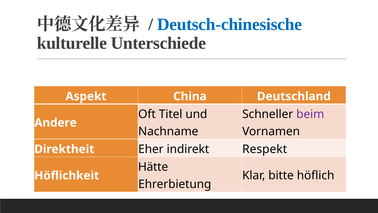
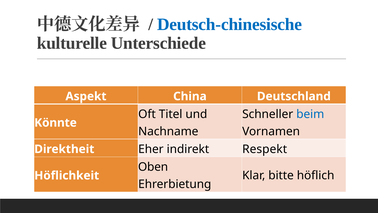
beim colour: purple -> blue
Andere: Andere -> Könnte
Hätte: Hätte -> Oben
